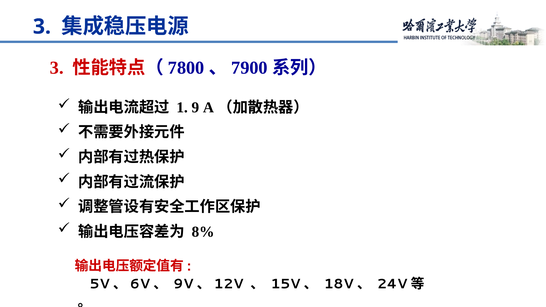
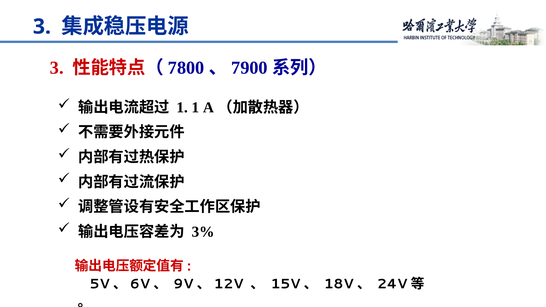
1 9: 9 -> 1
8%: 8% -> 3%
